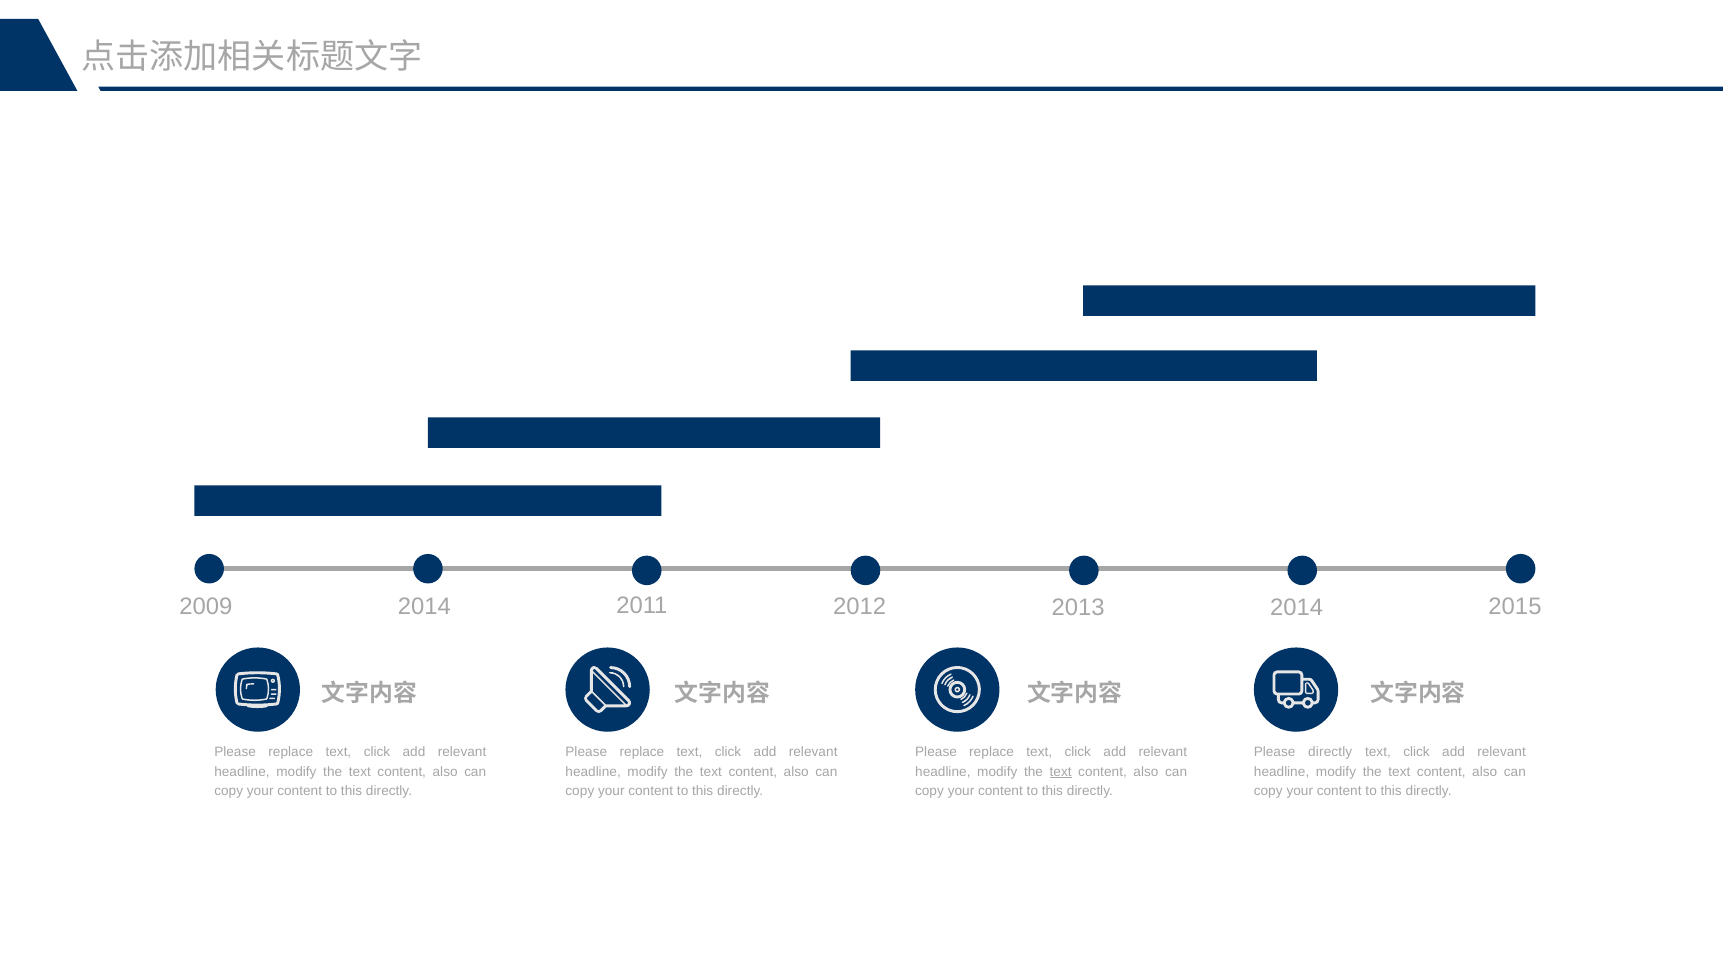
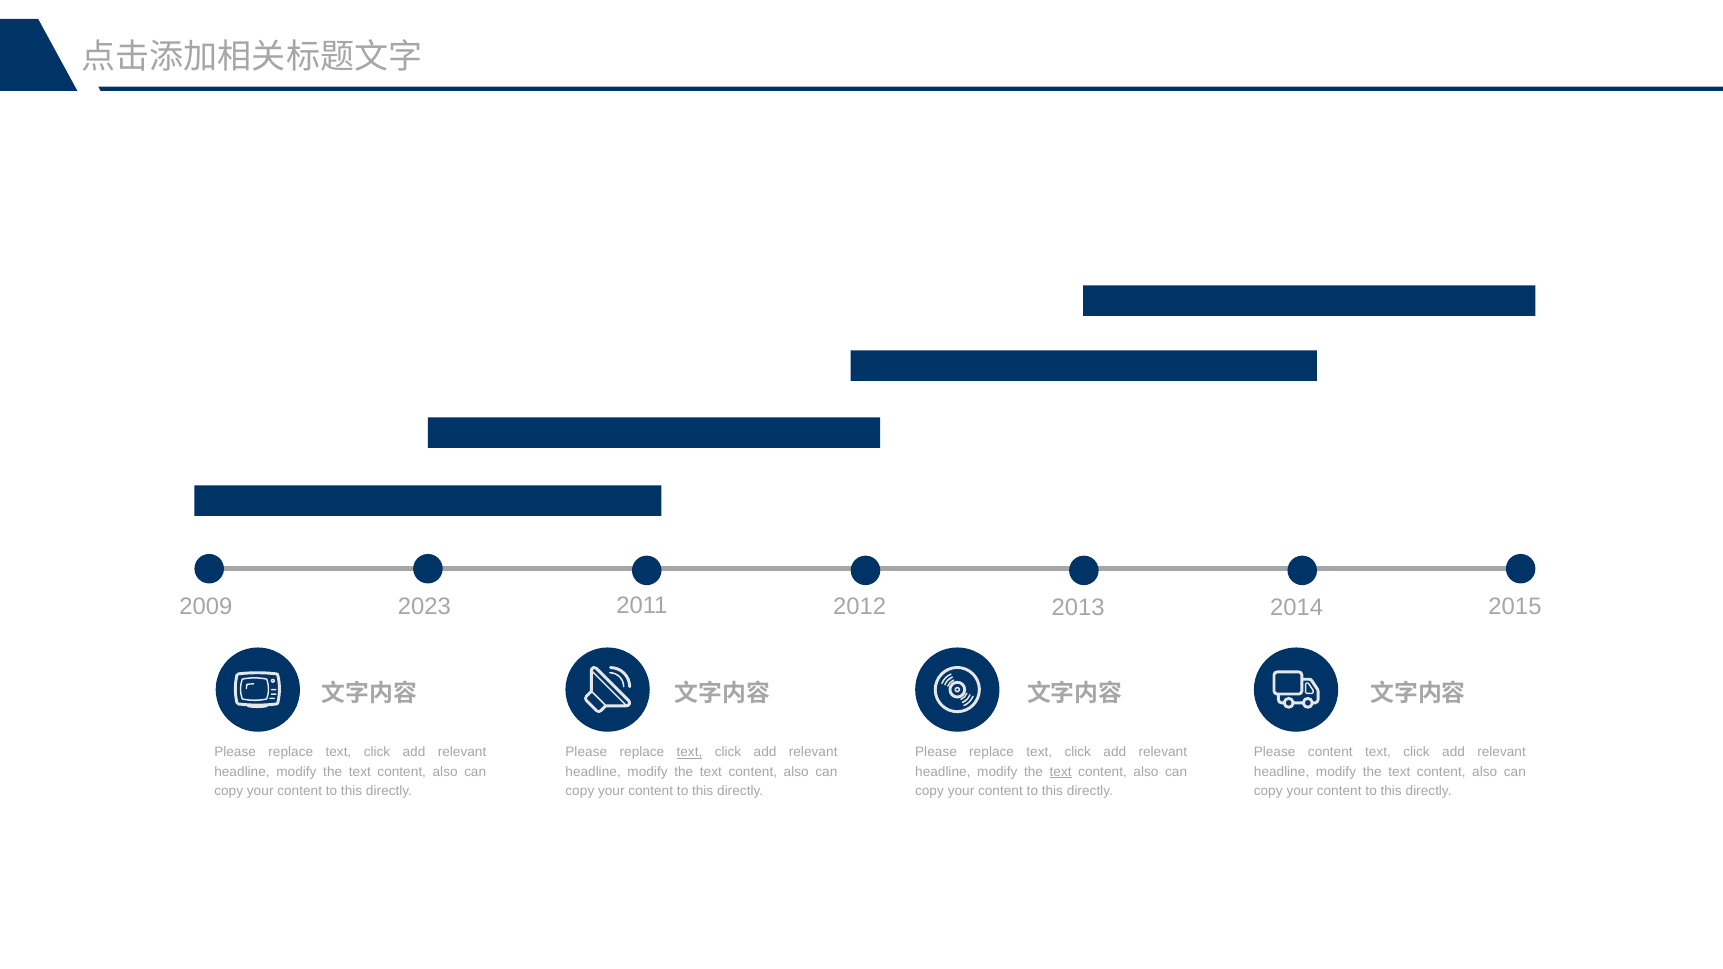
2014 at (424, 607): 2014 -> 2023
text at (689, 752) underline: none -> present
Please directly: directly -> content
